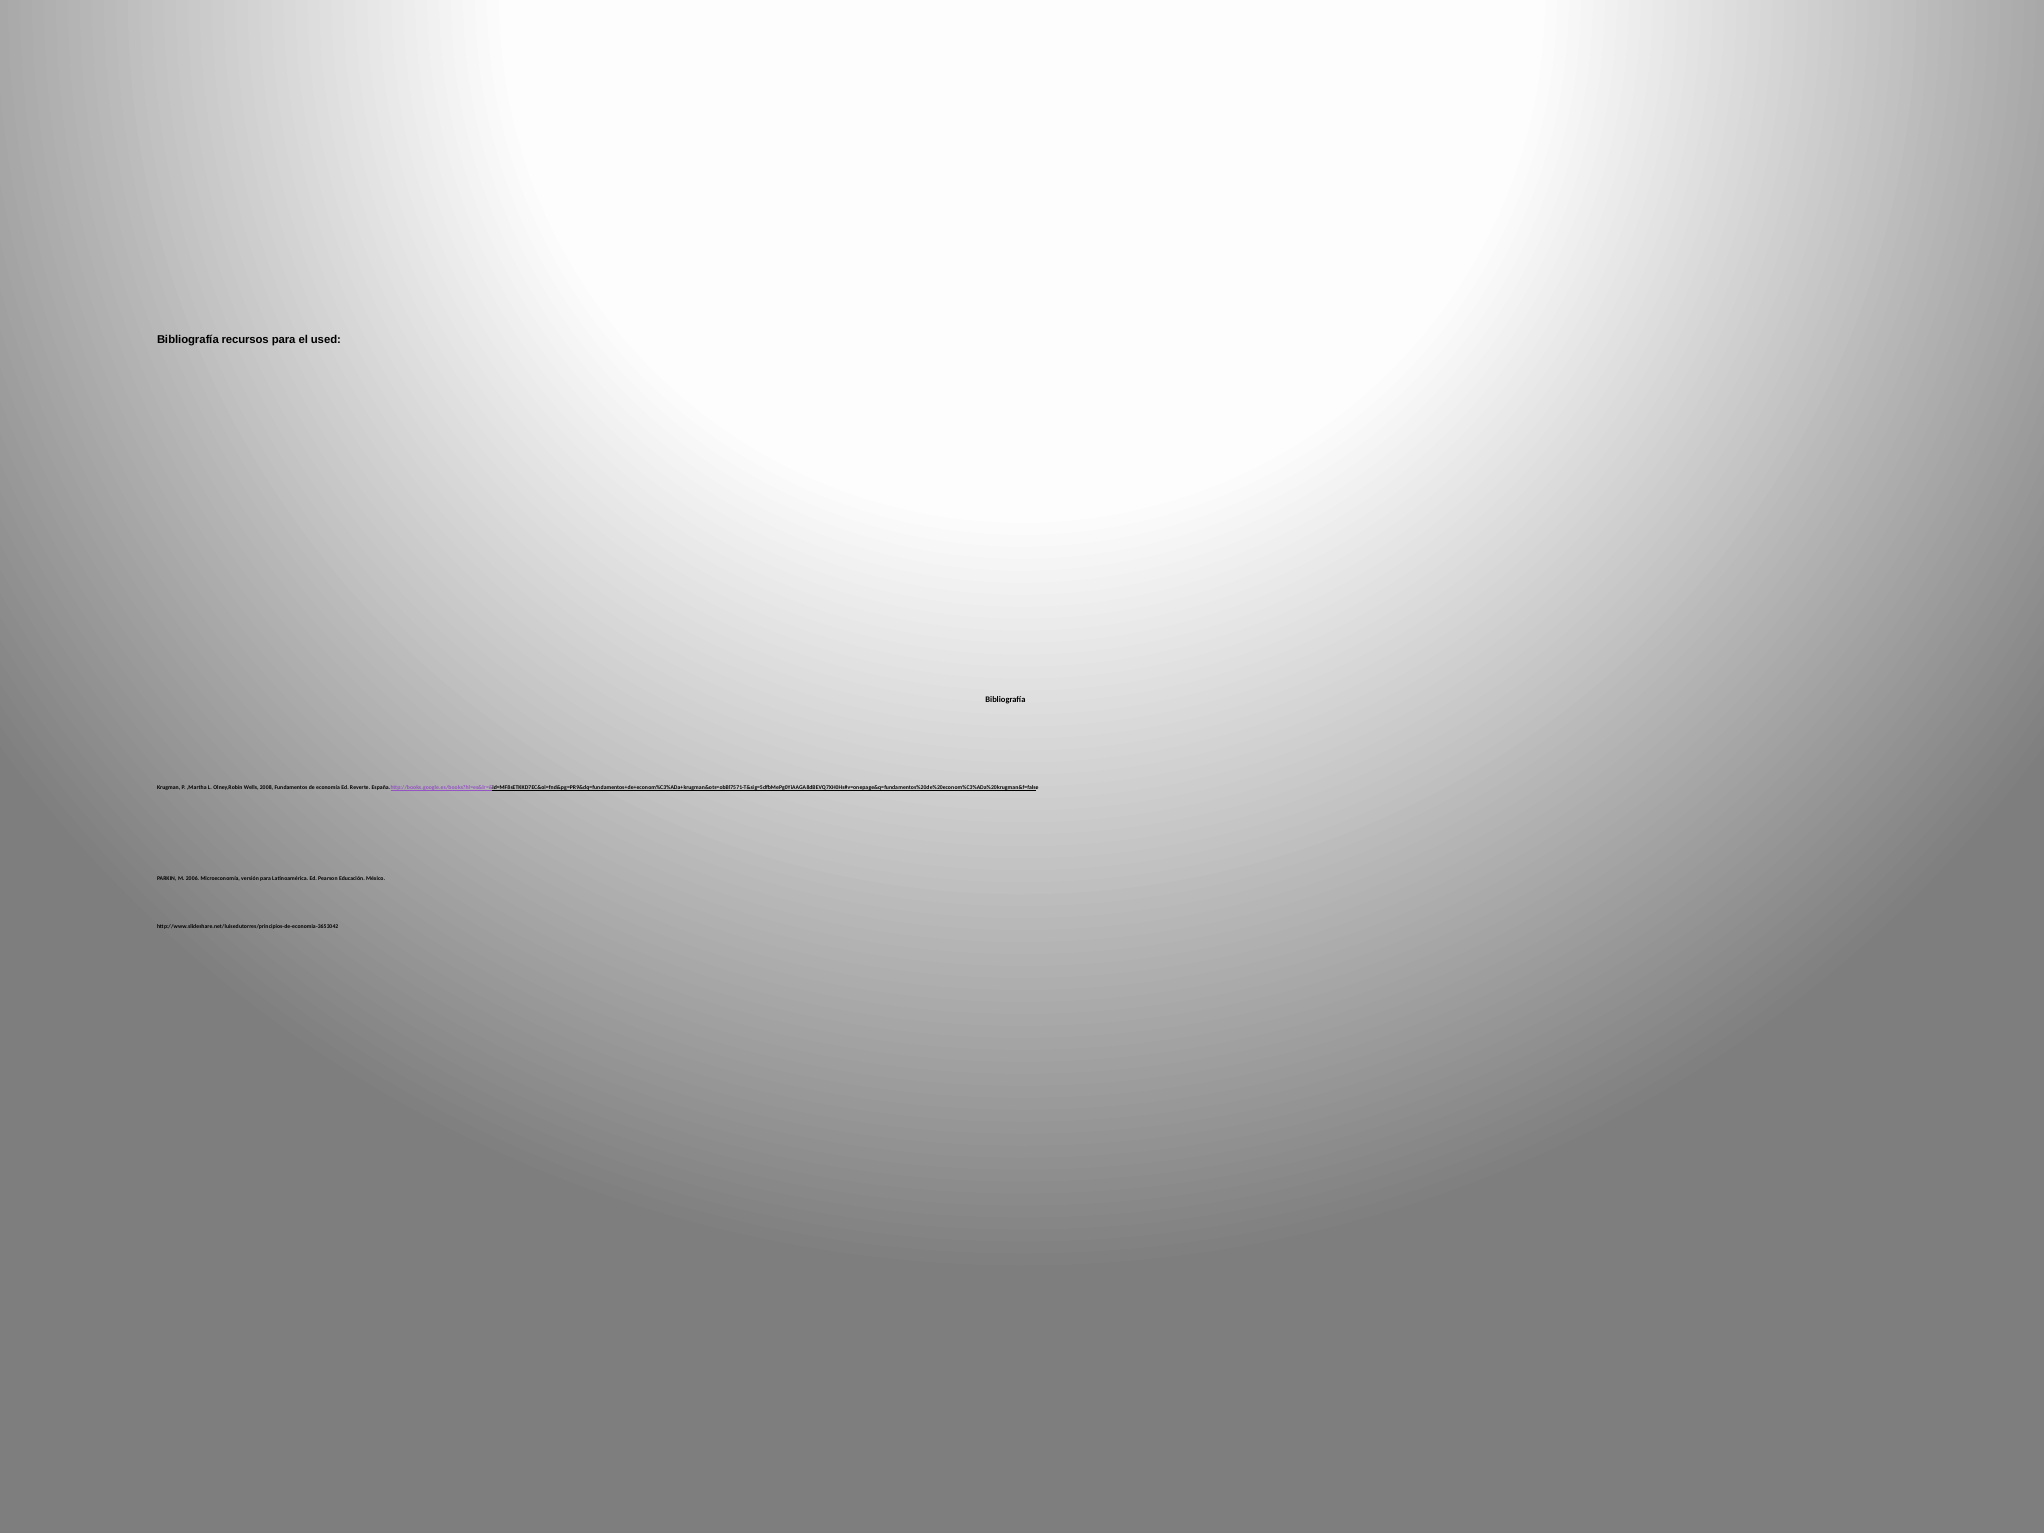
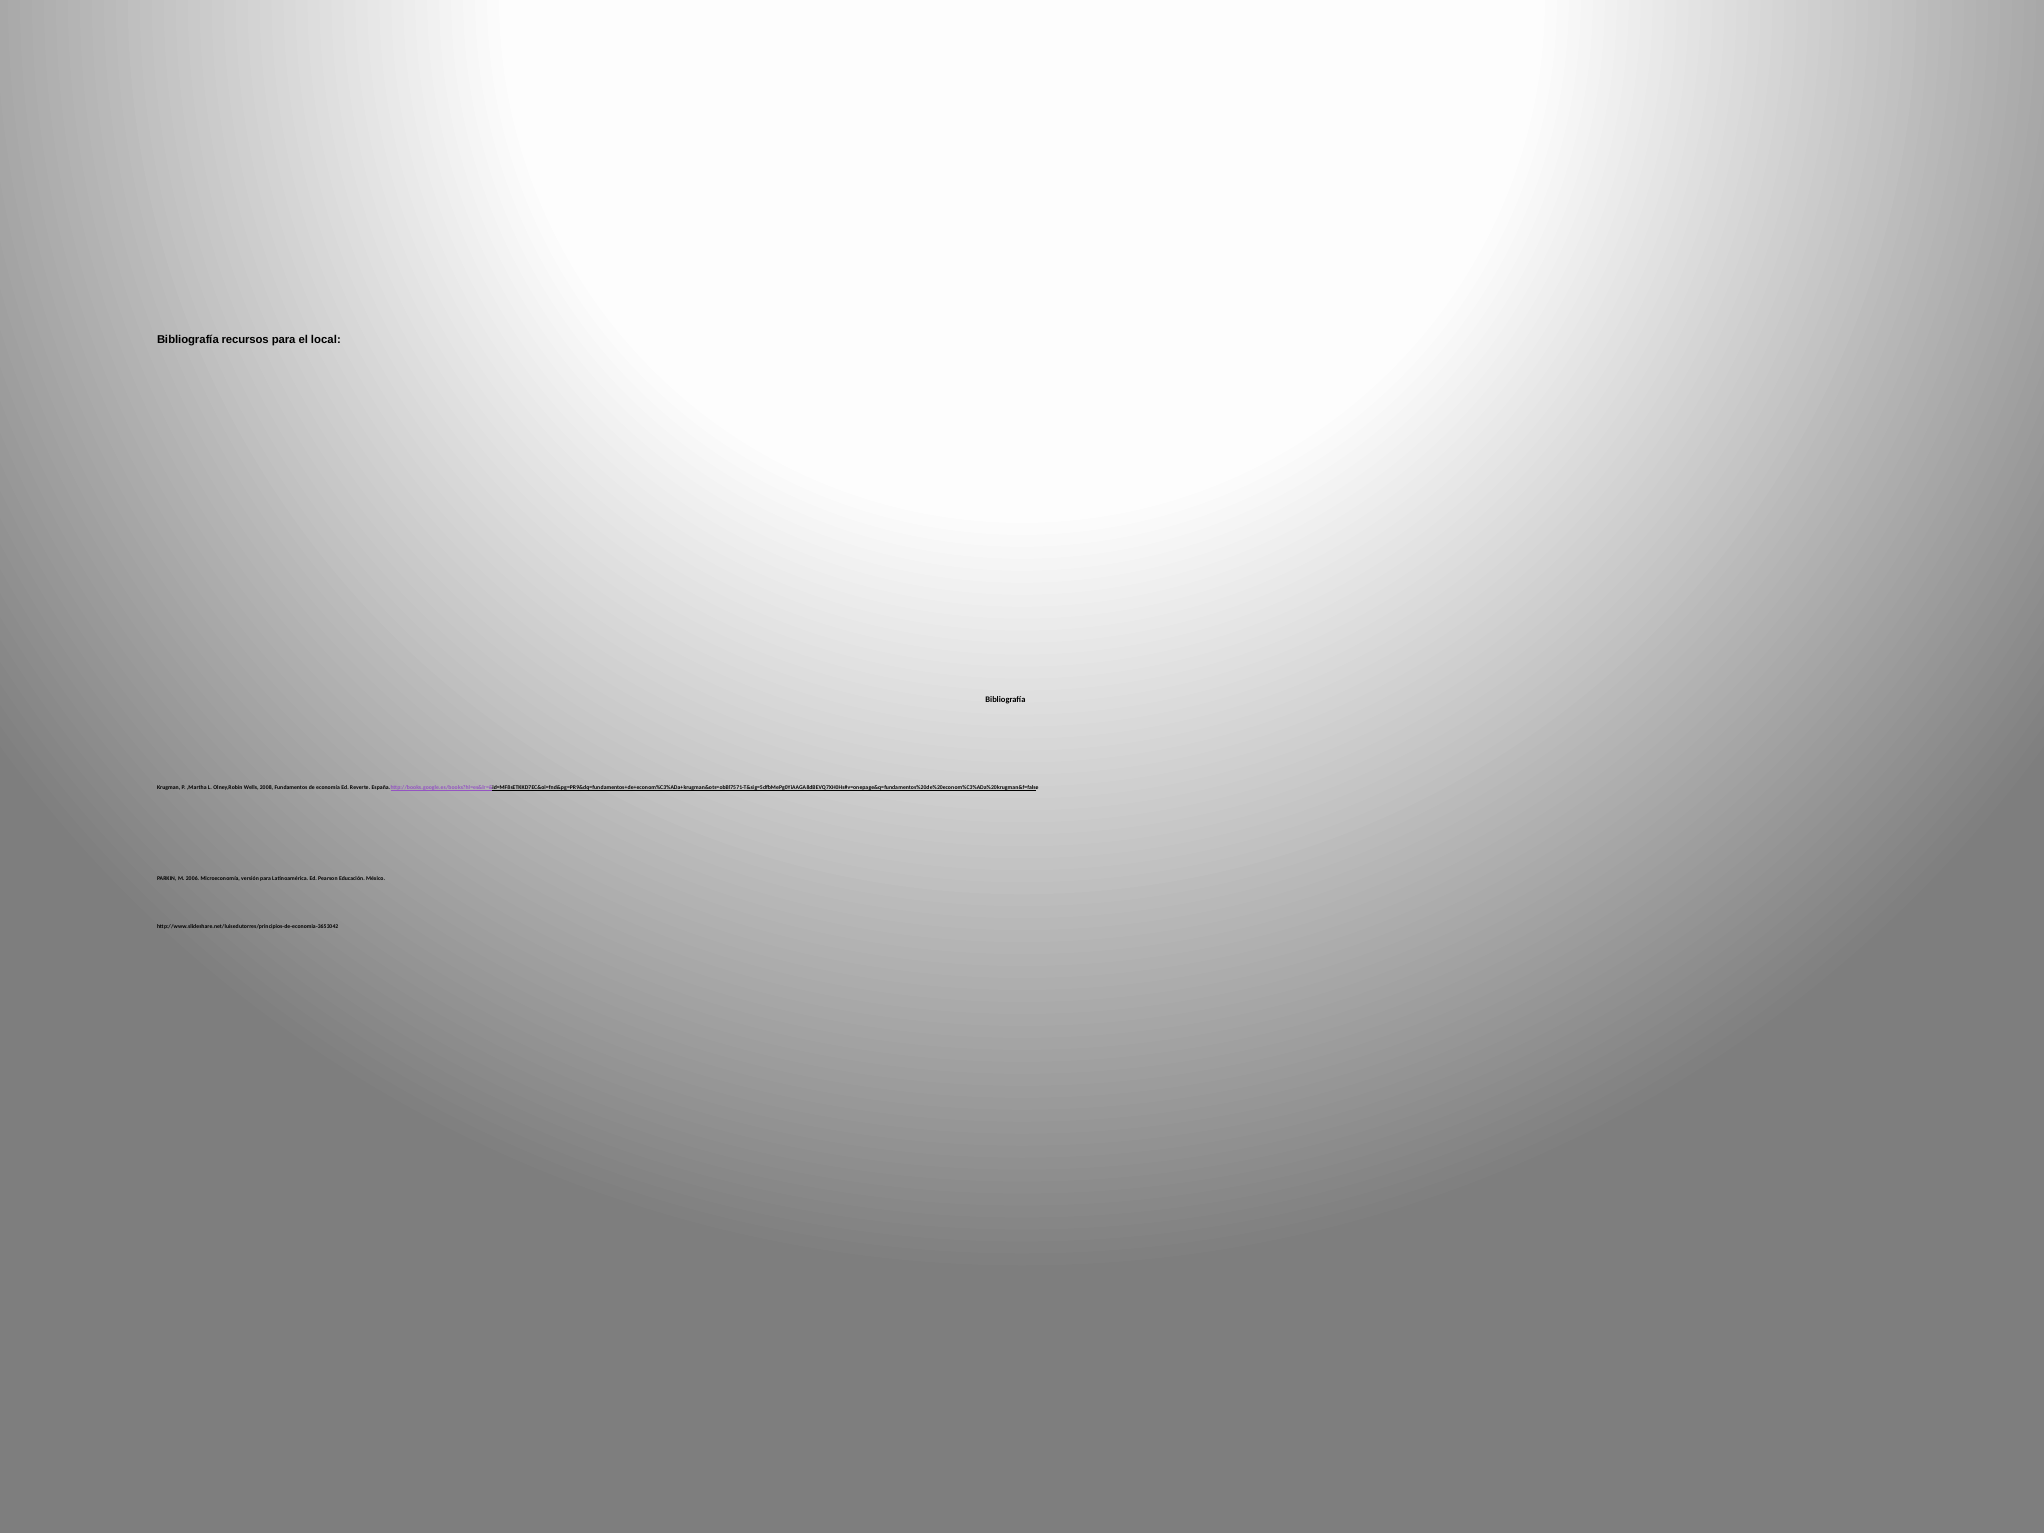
used: used -> local
